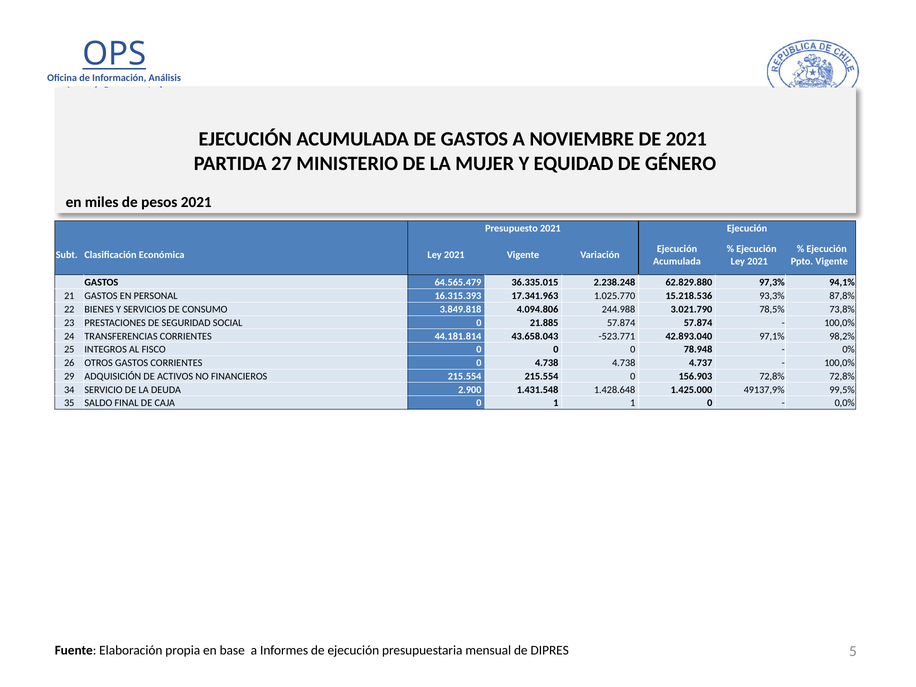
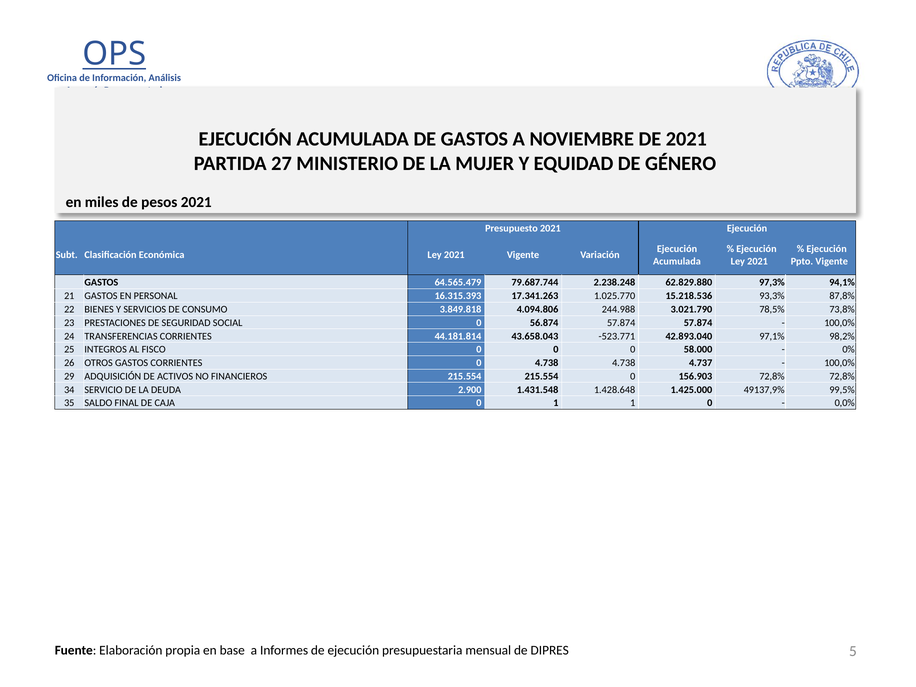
36.335.015: 36.335.015 -> 79.687.744
17.341.963: 17.341.963 -> 17.341.263
21.885: 21.885 -> 56.874
78.948: 78.948 -> 58.000
